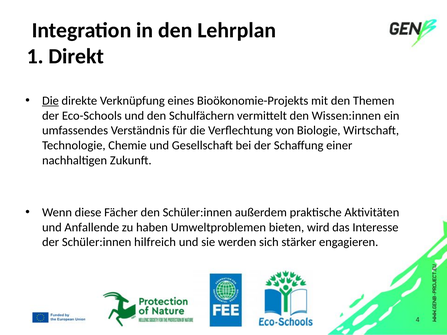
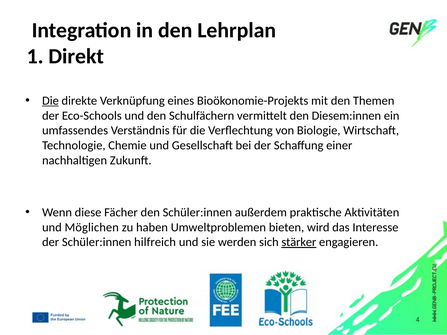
Wissen:innen: Wissen:innen -> Diesem:innen
Anfallende: Anfallende -> Möglichen
stärker underline: none -> present
